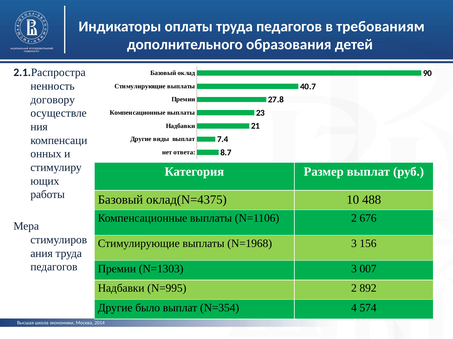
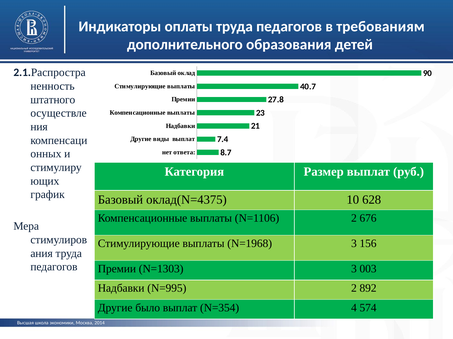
договору: договору -> штатного
работы: работы -> график
488: 488 -> 628
007: 007 -> 003
